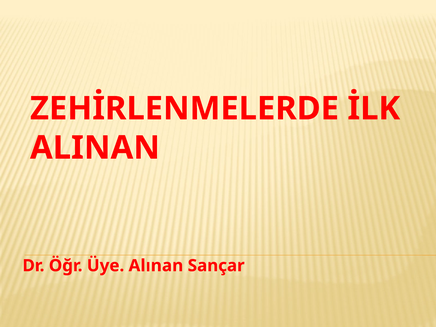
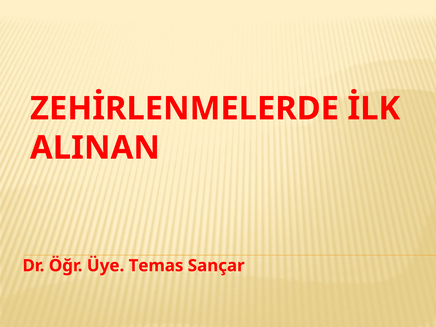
Alınan: Alınan -> Temas
